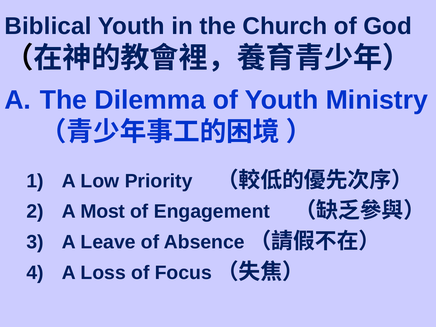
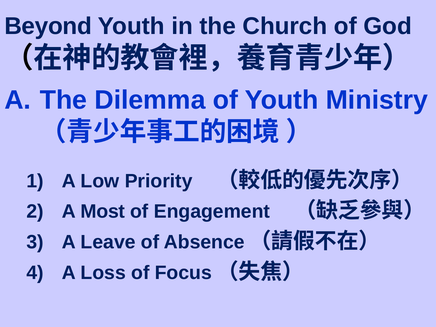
Biblical: Biblical -> Beyond
